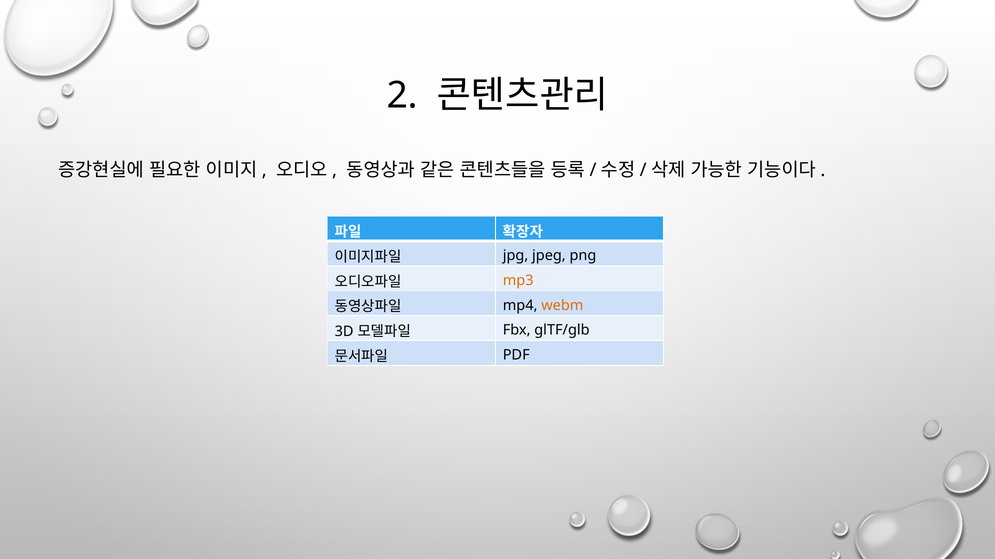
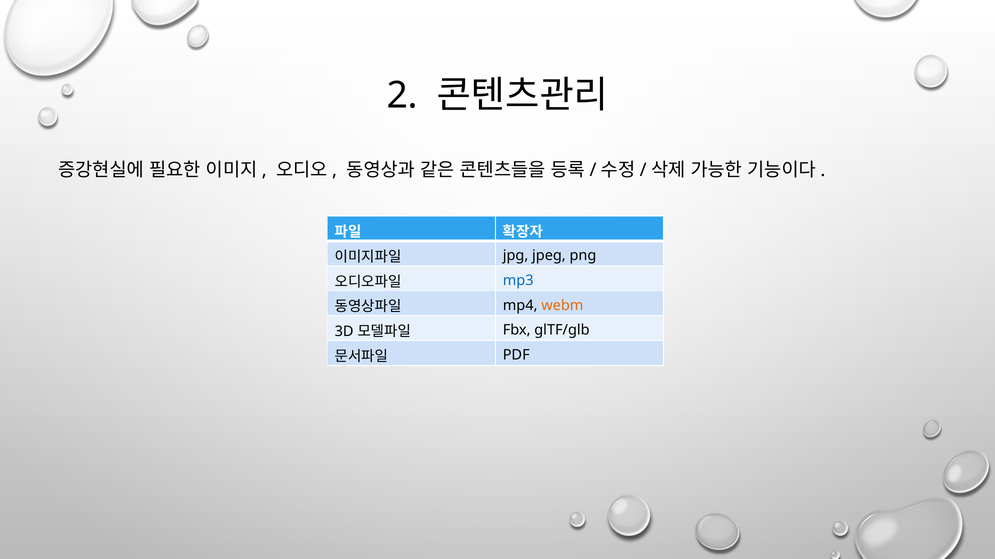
mp3 colour: orange -> blue
